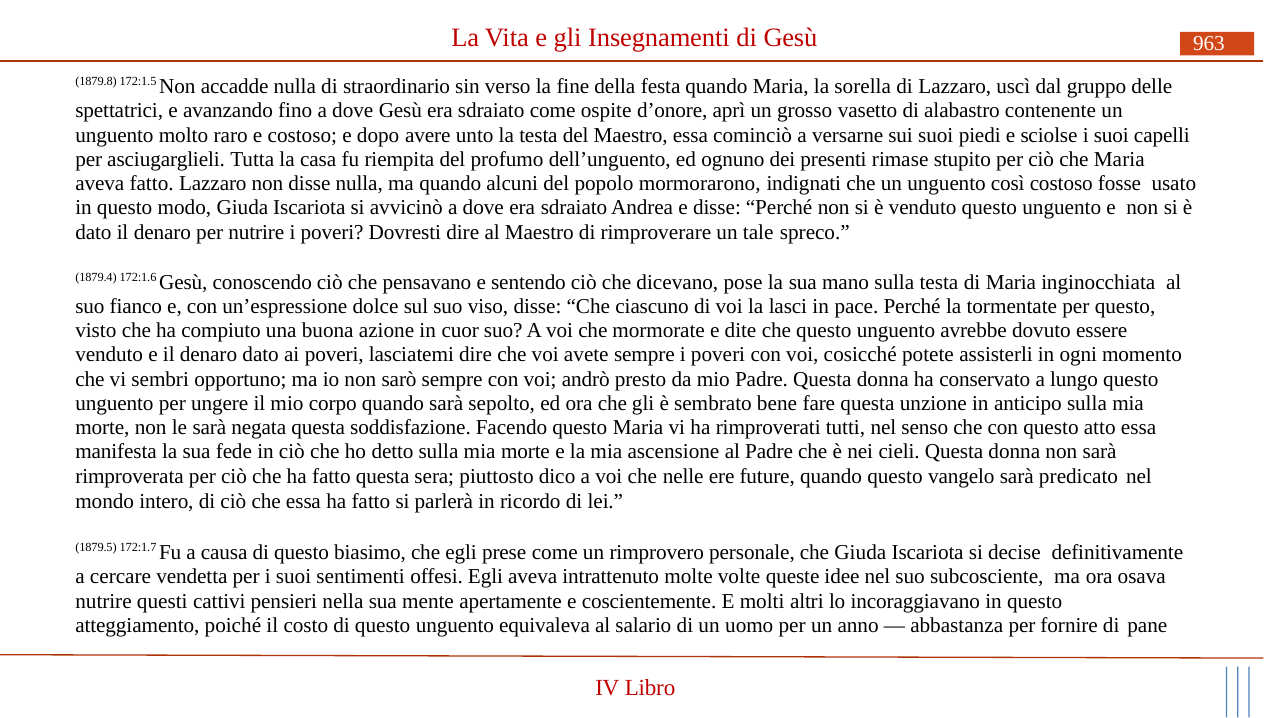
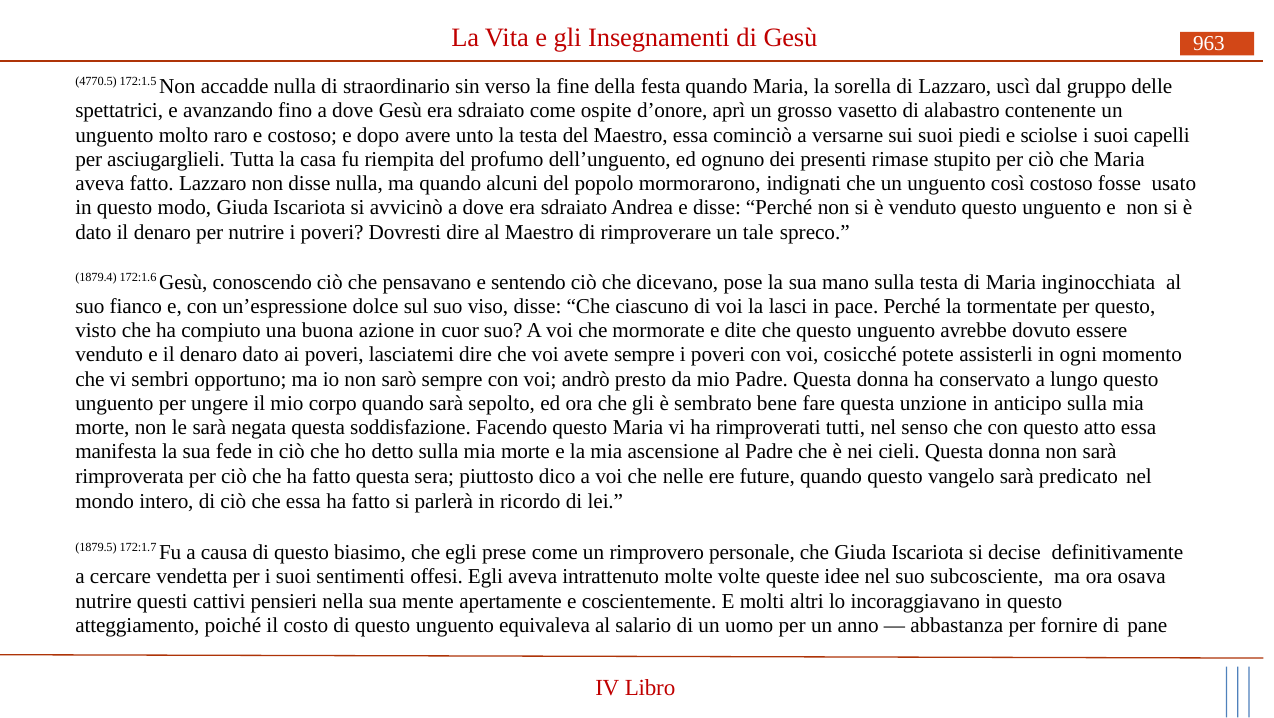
1879.8: 1879.8 -> 4770.5
